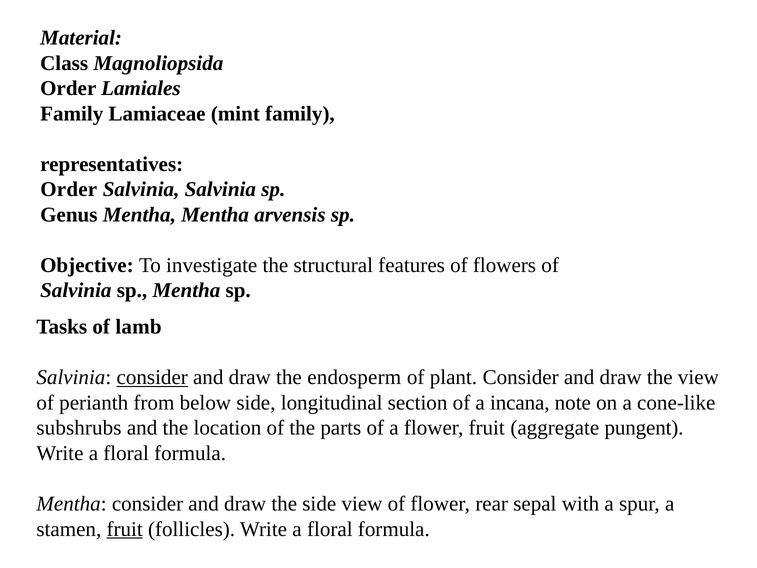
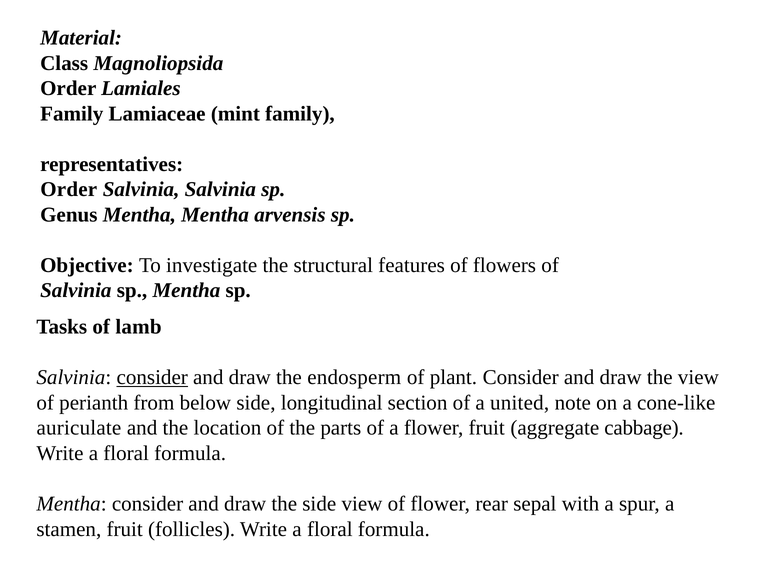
incana: incana -> united
subshrubs: subshrubs -> auriculate
pungent: pungent -> cabbage
fruit at (125, 529) underline: present -> none
